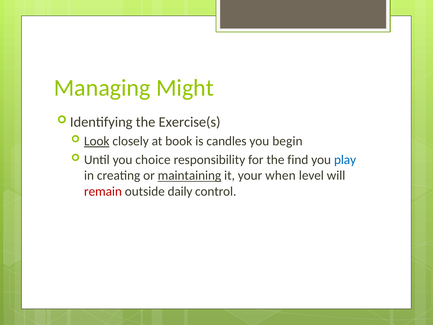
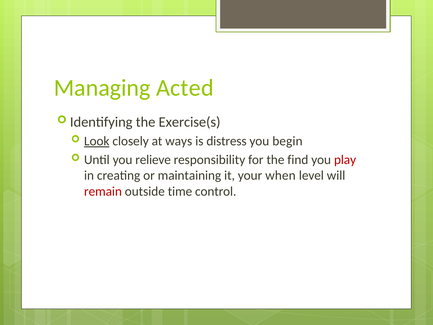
Might: Might -> Acted
book: book -> ways
candles: candles -> distress
choice: choice -> relieve
play colour: blue -> red
maintaining underline: present -> none
daily: daily -> time
